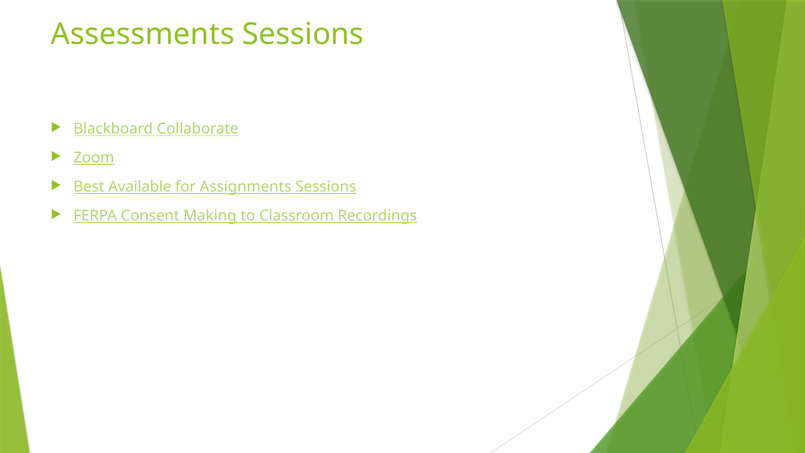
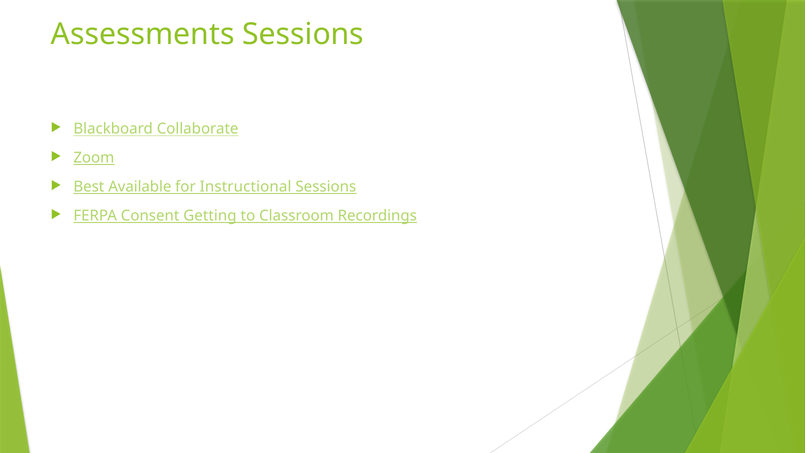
Assignments: Assignments -> Instructional
Making: Making -> Getting
